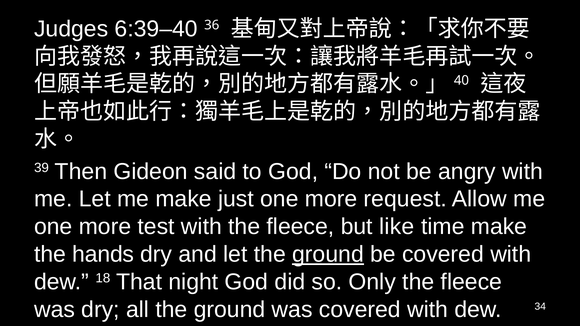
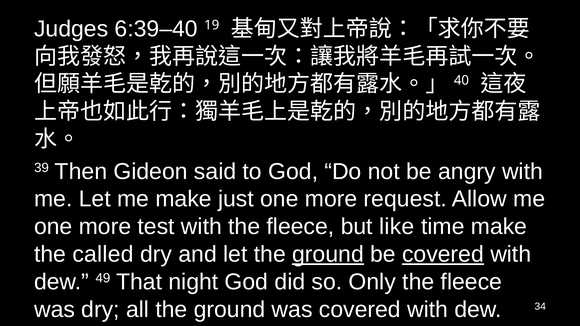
36: 36 -> 19
hands: hands -> called
covered at (443, 254) underline: none -> present
18: 18 -> 49
